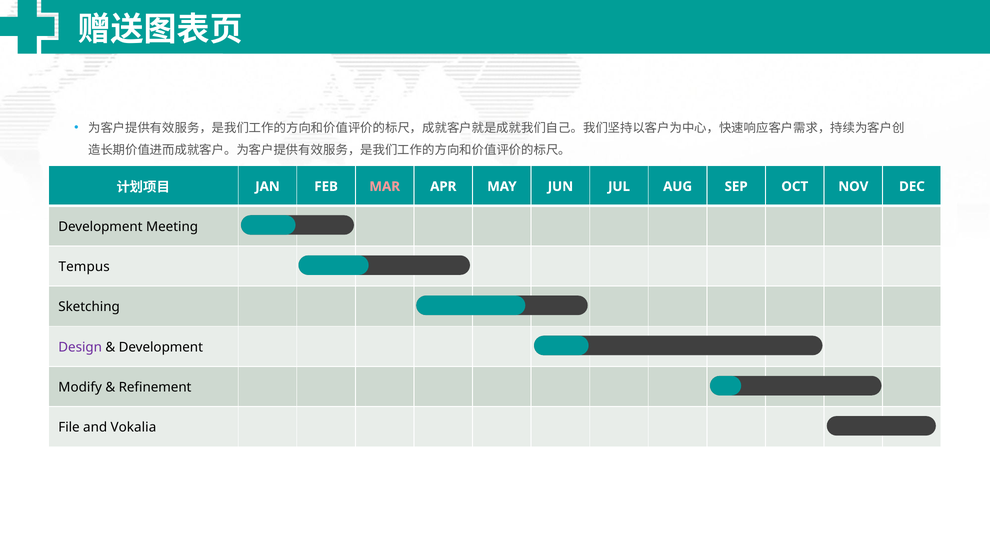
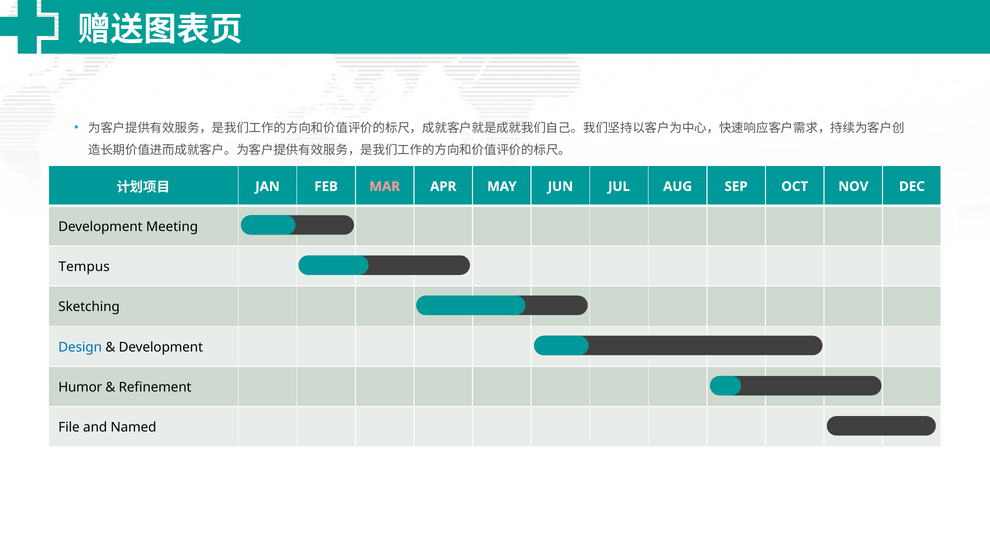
Design colour: purple -> blue
Modify: Modify -> Humor
Vokalia: Vokalia -> Named
